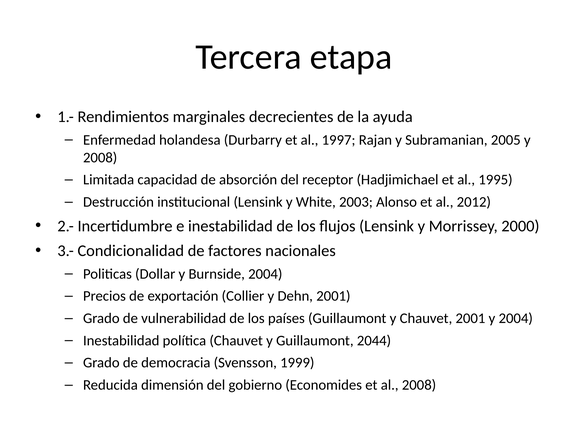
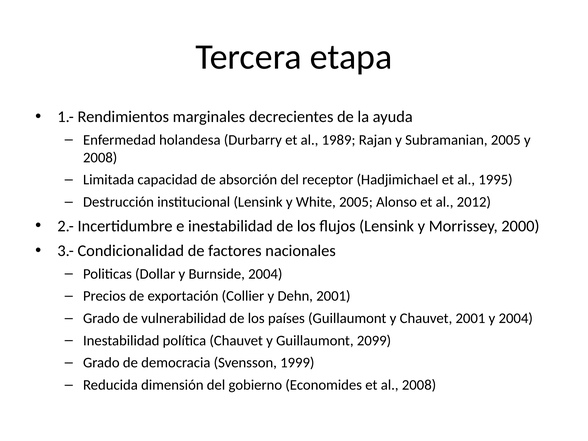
1997: 1997 -> 1989
White 2003: 2003 -> 2005
2044: 2044 -> 2099
